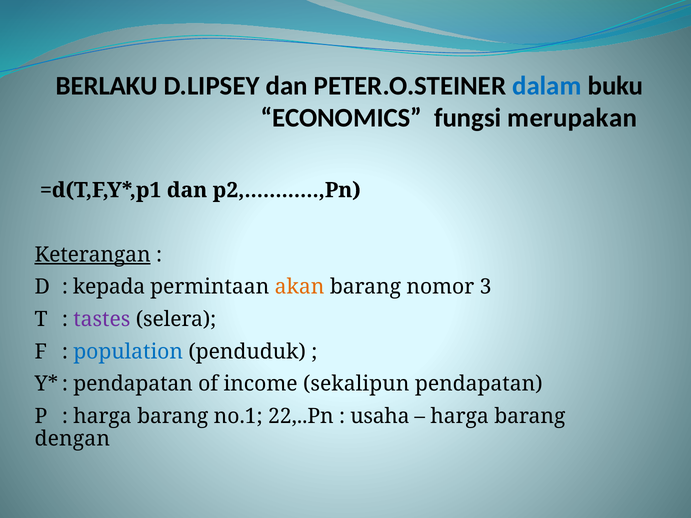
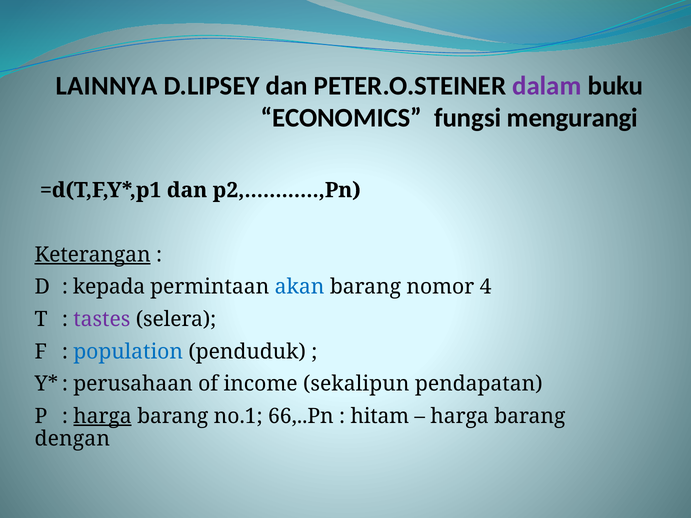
BERLAKU: BERLAKU -> LAINNYA
dalam colour: blue -> purple
merupakan: merupakan -> mengurangi
akan colour: orange -> blue
3: 3 -> 4
pendapatan at (133, 384): pendapatan -> perusahaan
harga at (102, 416) underline: none -> present
22,..Pn: 22,..Pn -> 66,..Pn
usaha: usaha -> hitam
